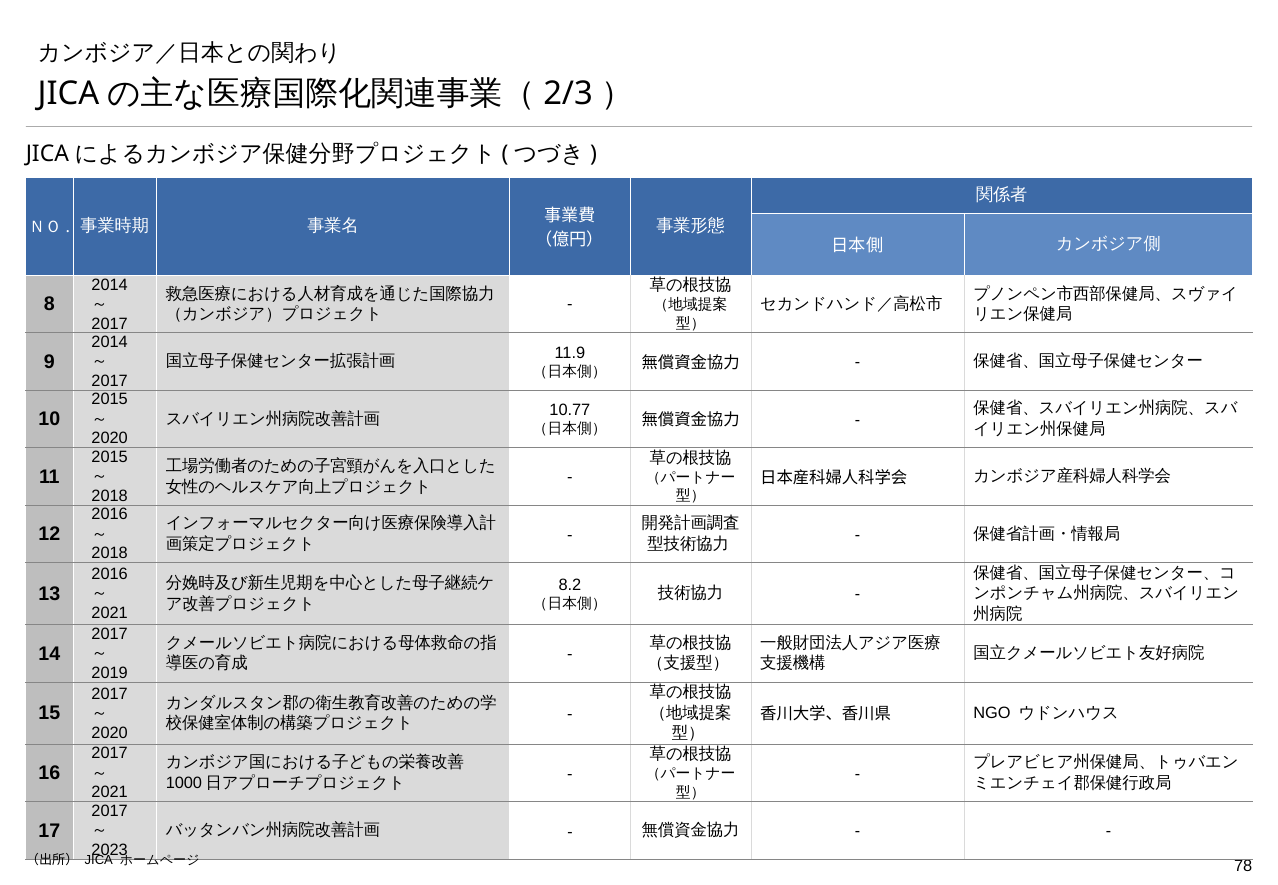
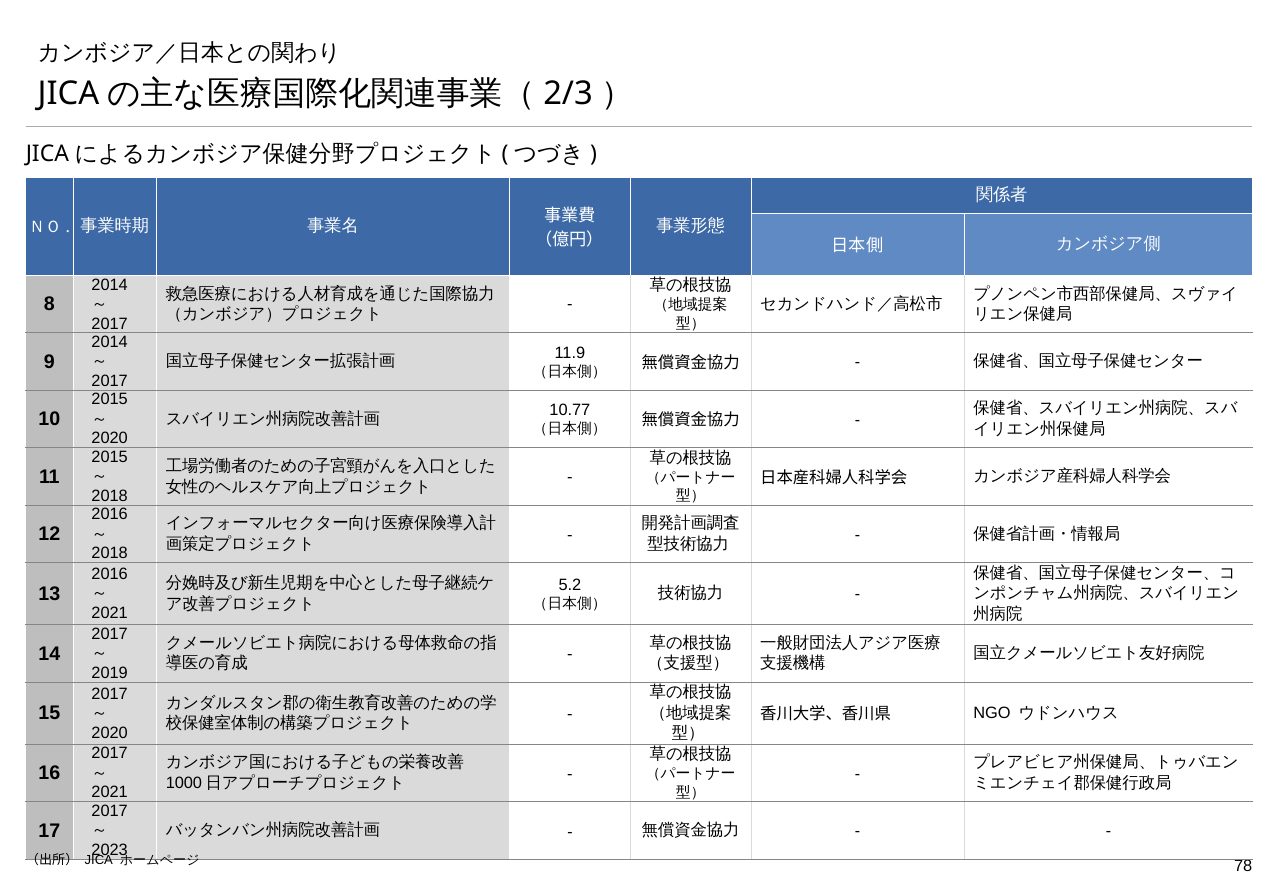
8.2: 8.2 -> 5.2
